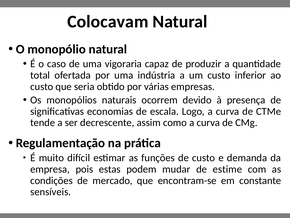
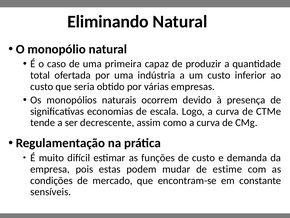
Colocavam: Colocavam -> Eliminando
vigoraria: vigoraria -> primeira
